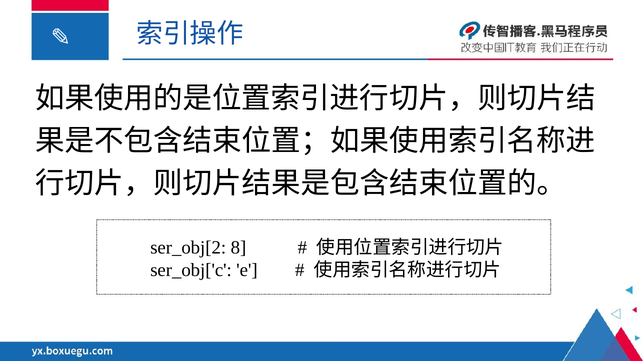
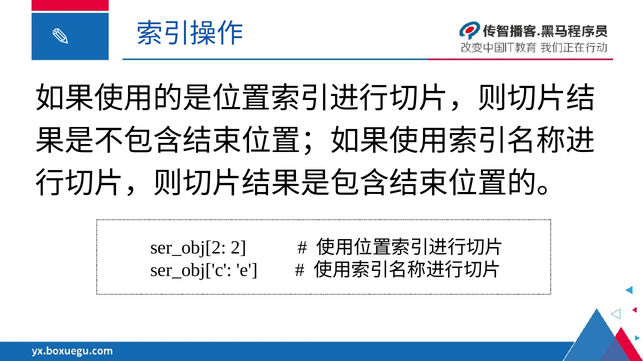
8: 8 -> 2
